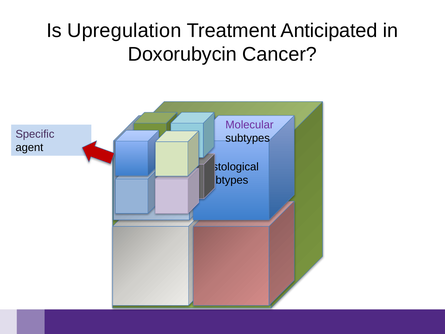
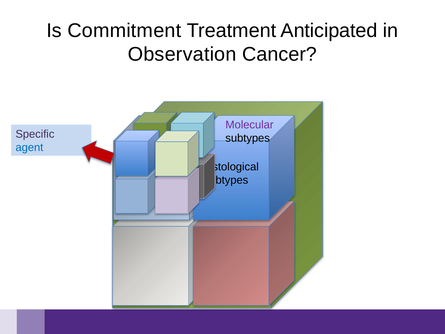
Upregulation: Upregulation -> Commitment
Doxorubycin: Doxorubycin -> Observation
agent colour: black -> blue
